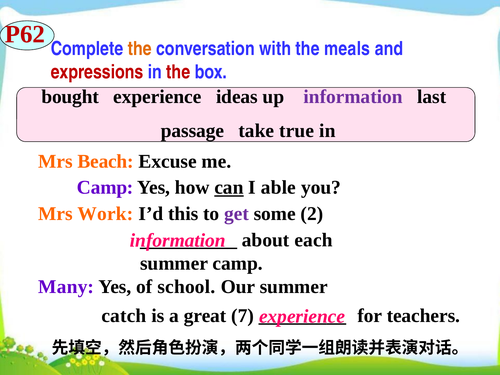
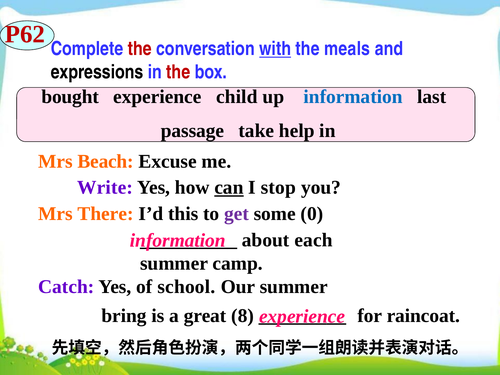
the at (140, 49) colour: orange -> red
with underline: none -> present
expressions colour: red -> black
ideas: ideas -> child
information at (353, 97) colour: purple -> blue
true: true -> help
Camp at (105, 188): Camp -> Write
able: able -> stop
Work: Work -> There
2: 2 -> 0
Many: Many -> Catch
catch: catch -> bring
7: 7 -> 8
teachers: teachers -> raincoat
